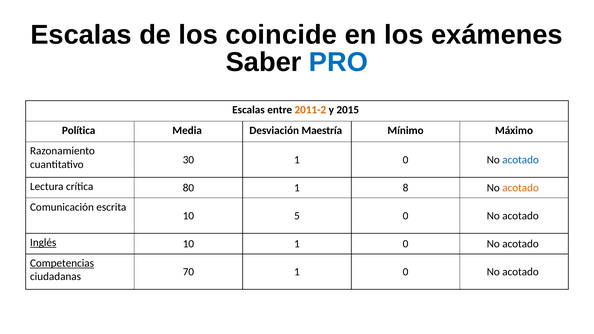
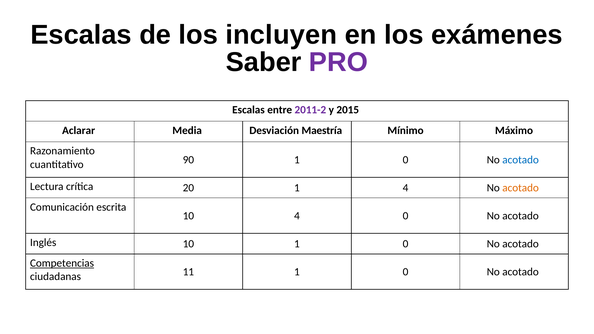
coincide: coincide -> incluyen
PRO colour: blue -> purple
2011-2 colour: orange -> purple
Política: Política -> Aclarar
30: 30 -> 90
80: 80 -> 20
1 8: 8 -> 4
10 5: 5 -> 4
Inglés underline: present -> none
70: 70 -> 11
